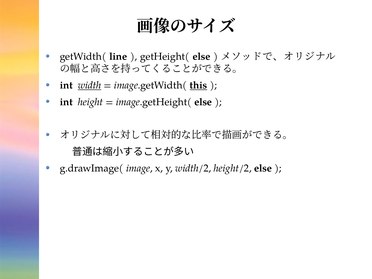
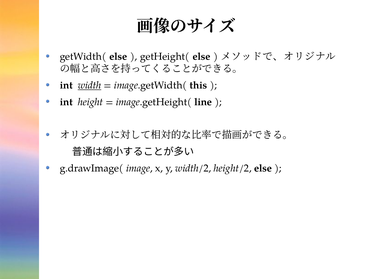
getWidth( line: line -> else
this underline: present -> none
image.getHeight( else: else -> line
